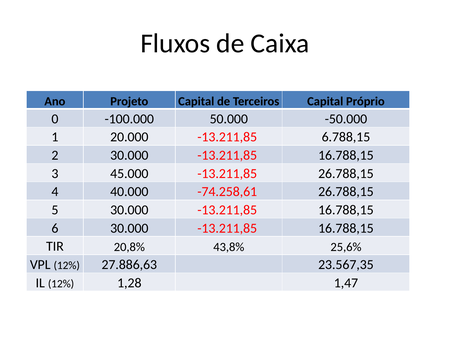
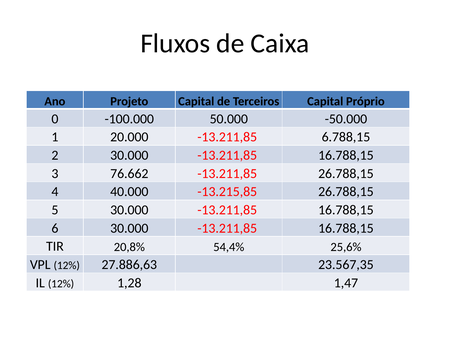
45.000: 45.000 -> 76.662
-74.258,61: -74.258,61 -> -13.215,85
43,8%: 43,8% -> 54,4%
